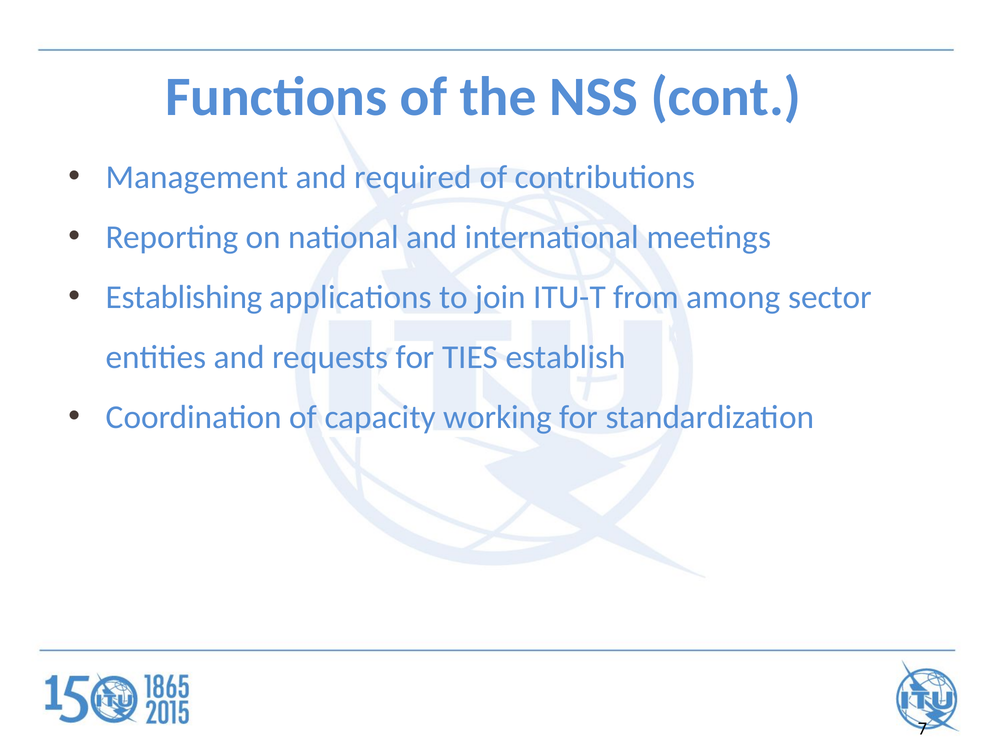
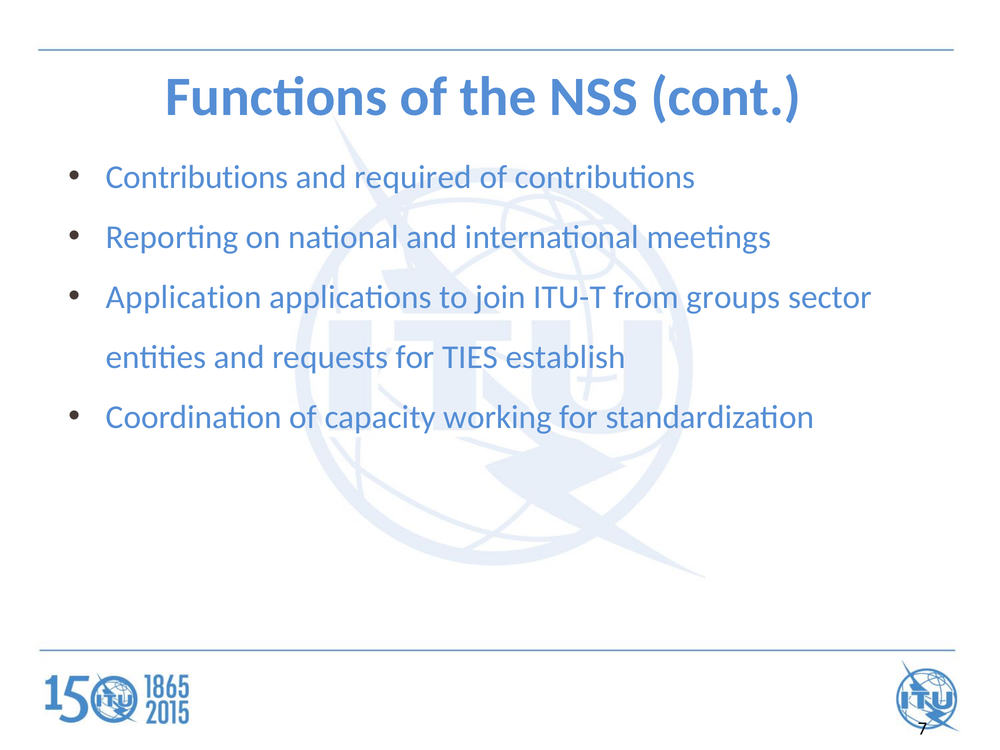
Management at (197, 177): Management -> Contributions
Establishing: Establishing -> Application
among: among -> groups
